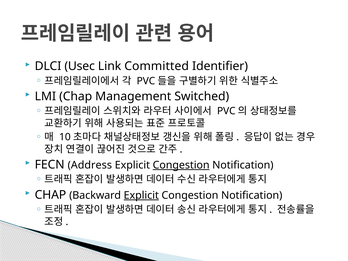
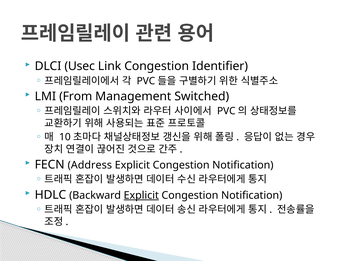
Link Committed: Committed -> Congestion
LMI Chap: Chap -> From
Congestion at (181, 165) underline: present -> none
CHAP at (50, 195): CHAP -> HDLC
